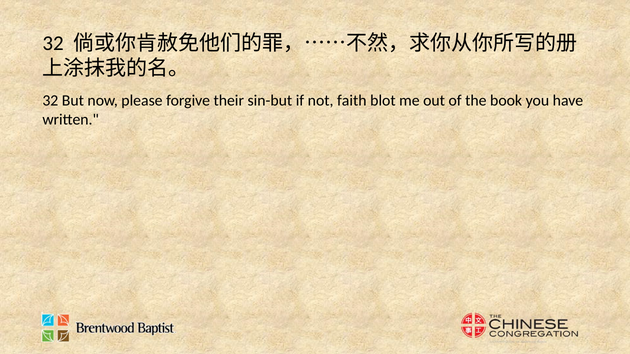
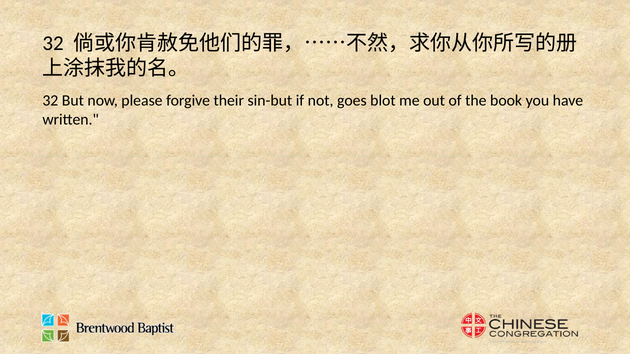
faith: faith -> goes
